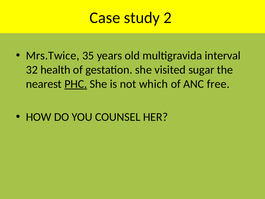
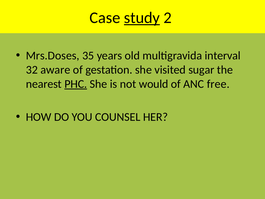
study underline: none -> present
Mrs.Twice: Mrs.Twice -> Mrs.Doses
health: health -> aware
which: which -> would
